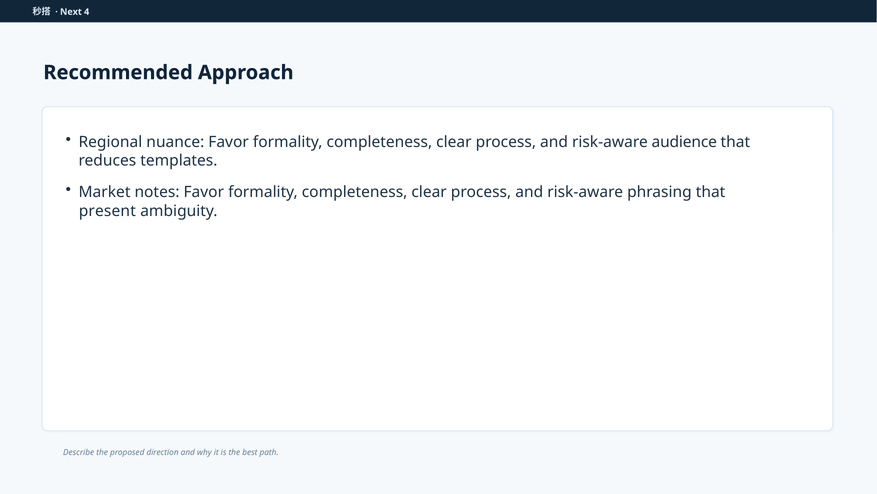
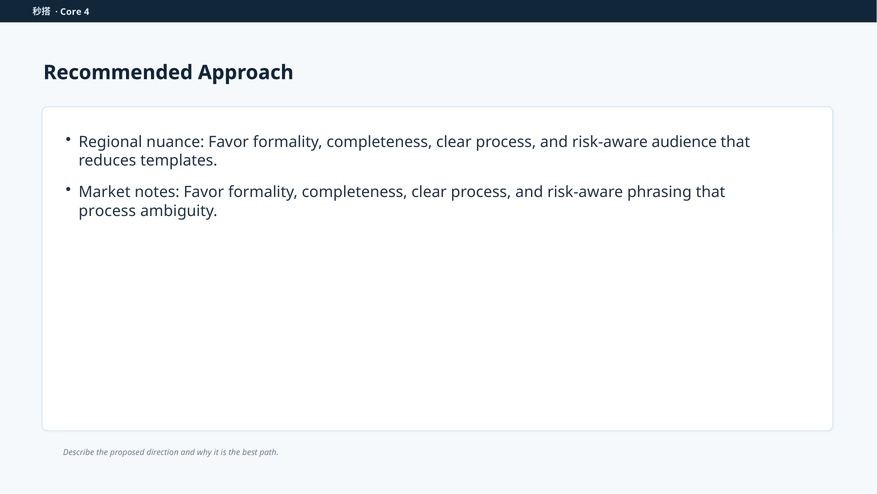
Next: Next -> Core
present at (107, 211): present -> process
